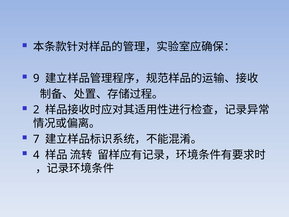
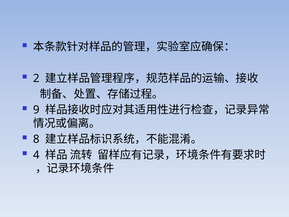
9: 9 -> 2
2: 2 -> 9
7: 7 -> 8
